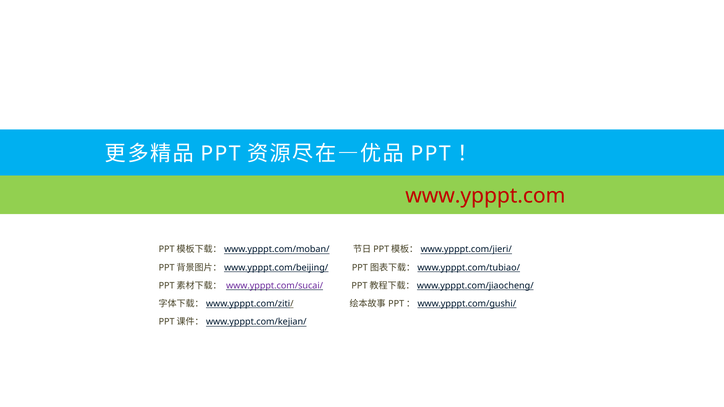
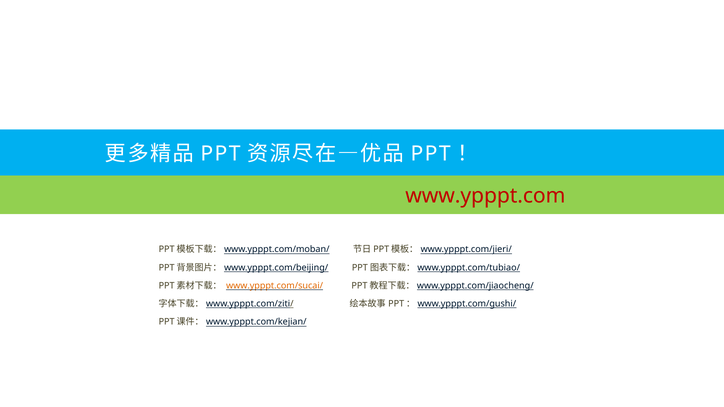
www.ypppt.com/sucai/ colour: purple -> orange
